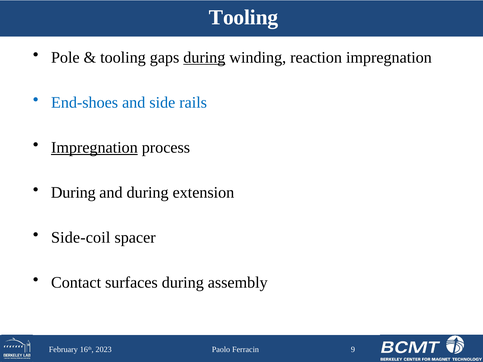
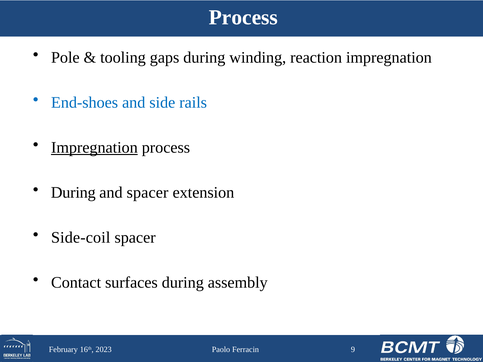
Tooling at (244, 18): Tooling -> Process
during at (204, 57) underline: present -> none
and during: during -> spacer
